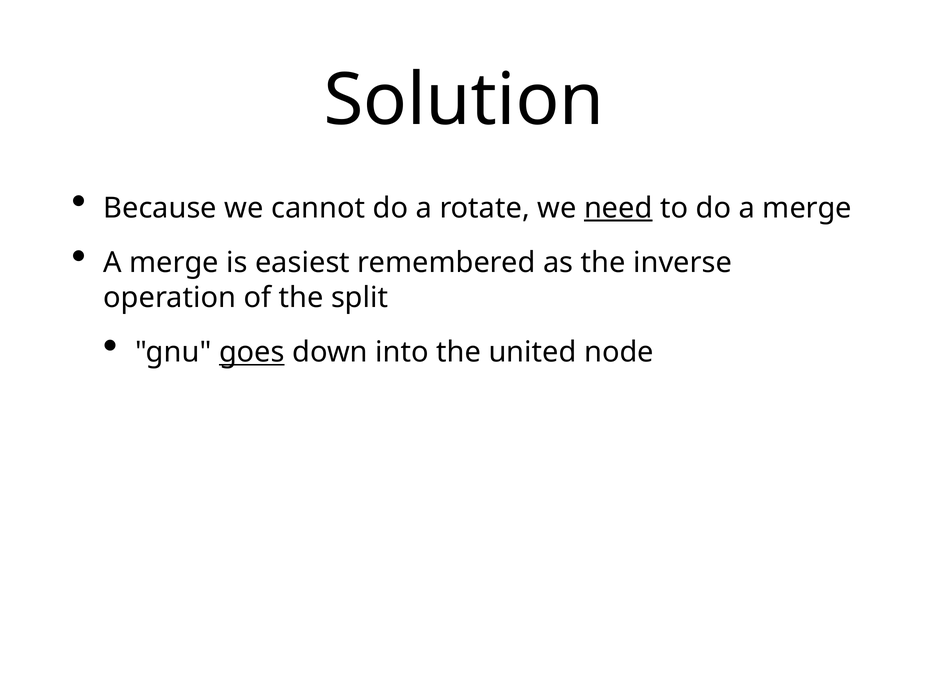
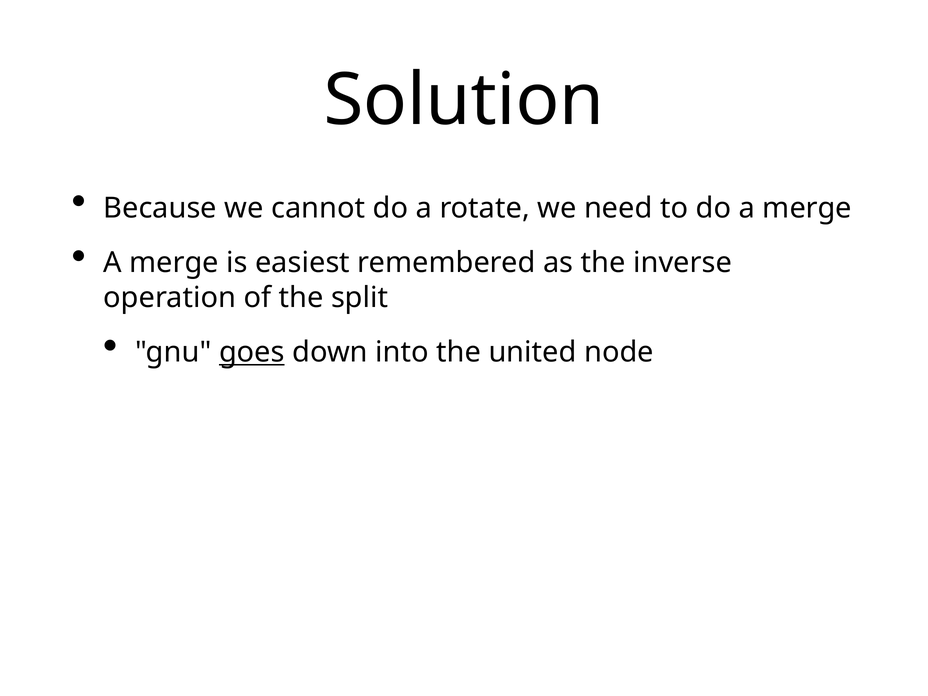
need underline: present -> none
